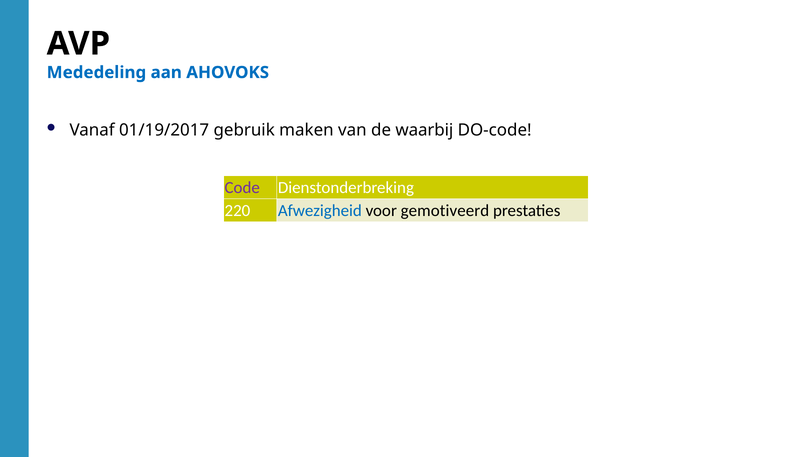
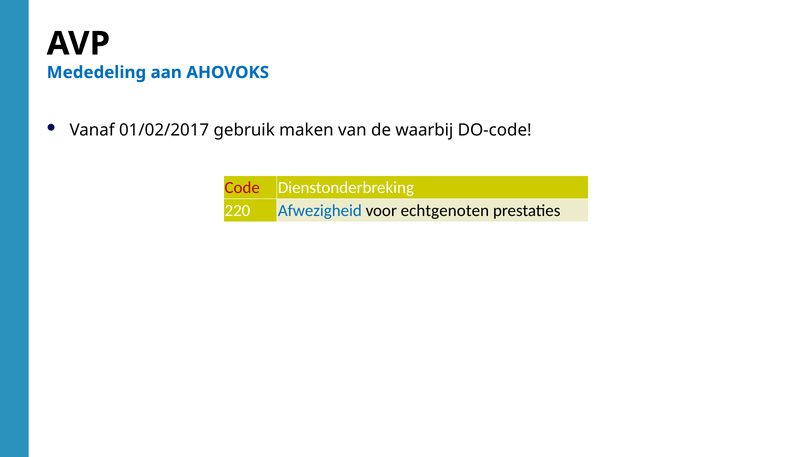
01/19/2017: 01/19/2017 -> 01/02/2017
Code colour: purple -> red
gemotiveerd: gemotiveerd -> echtgenoten
